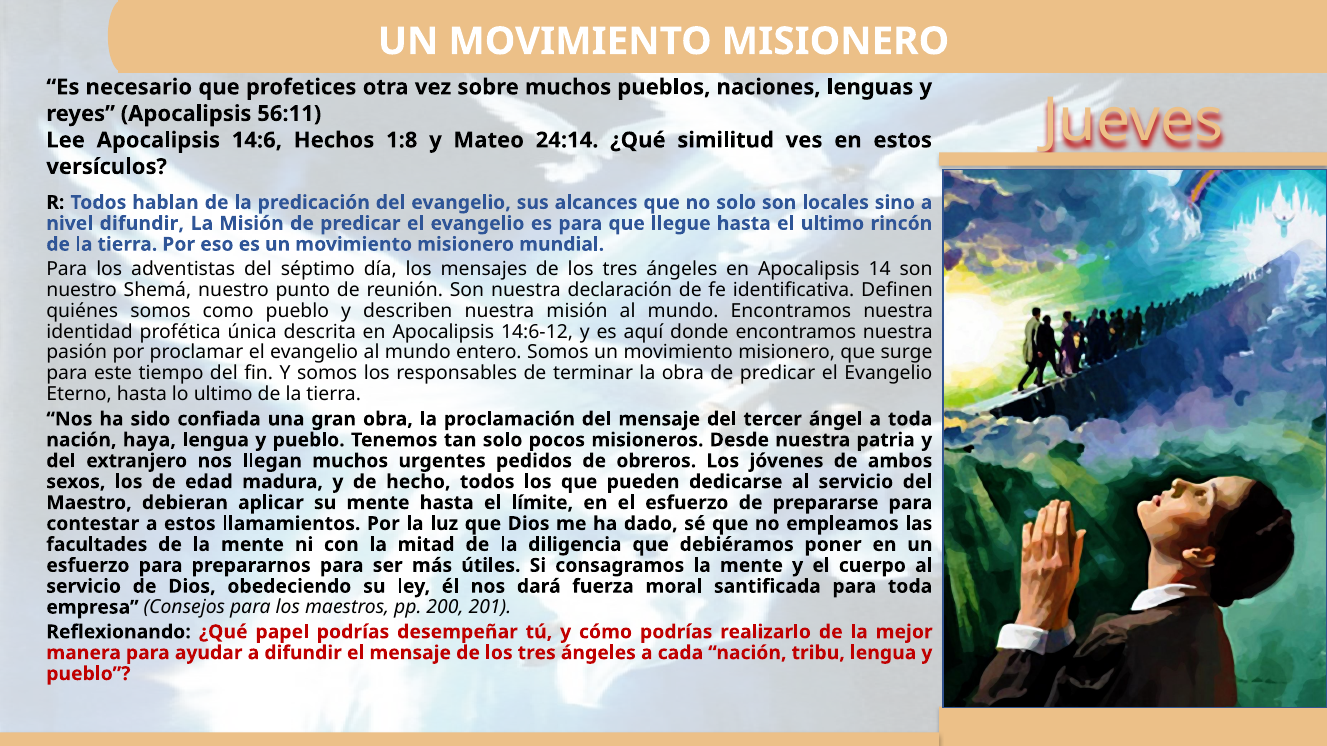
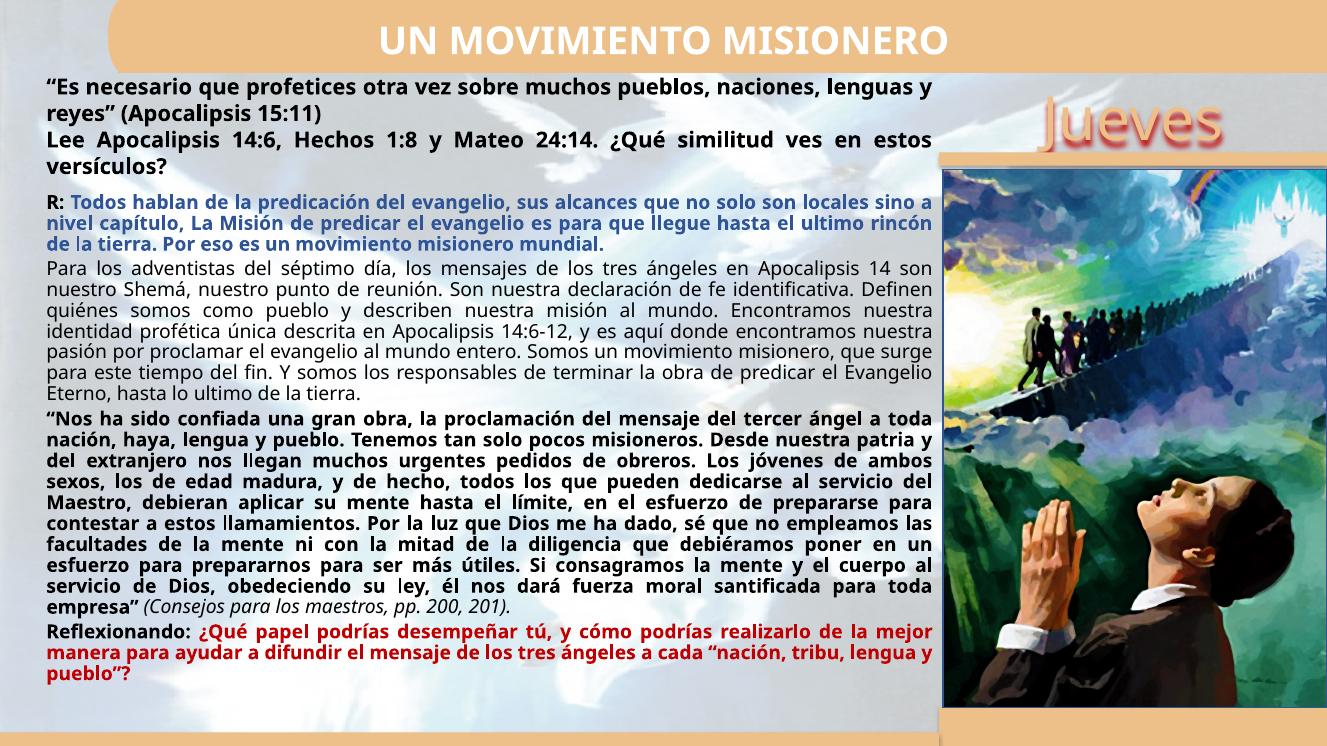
56:11: 56:11 -> 15:11
nivel difundir: difundir -> capítulo
